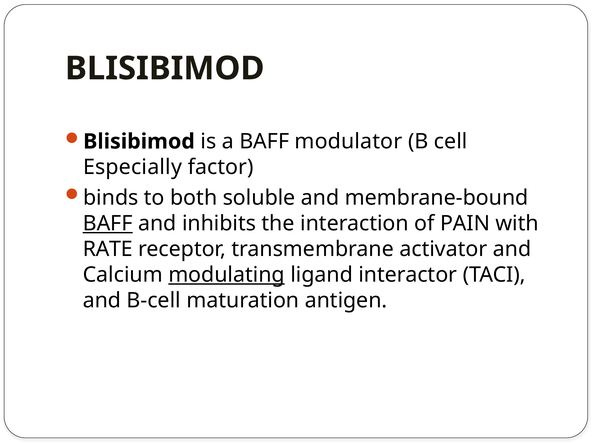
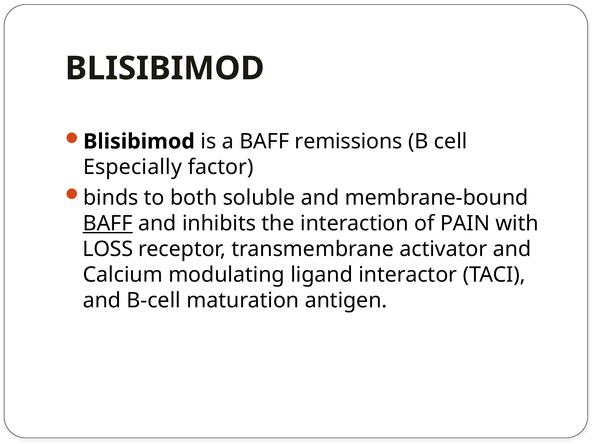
modulator: modulator -> remissions
RATE: RATE -> LOSS
modulating underline: present -> none
